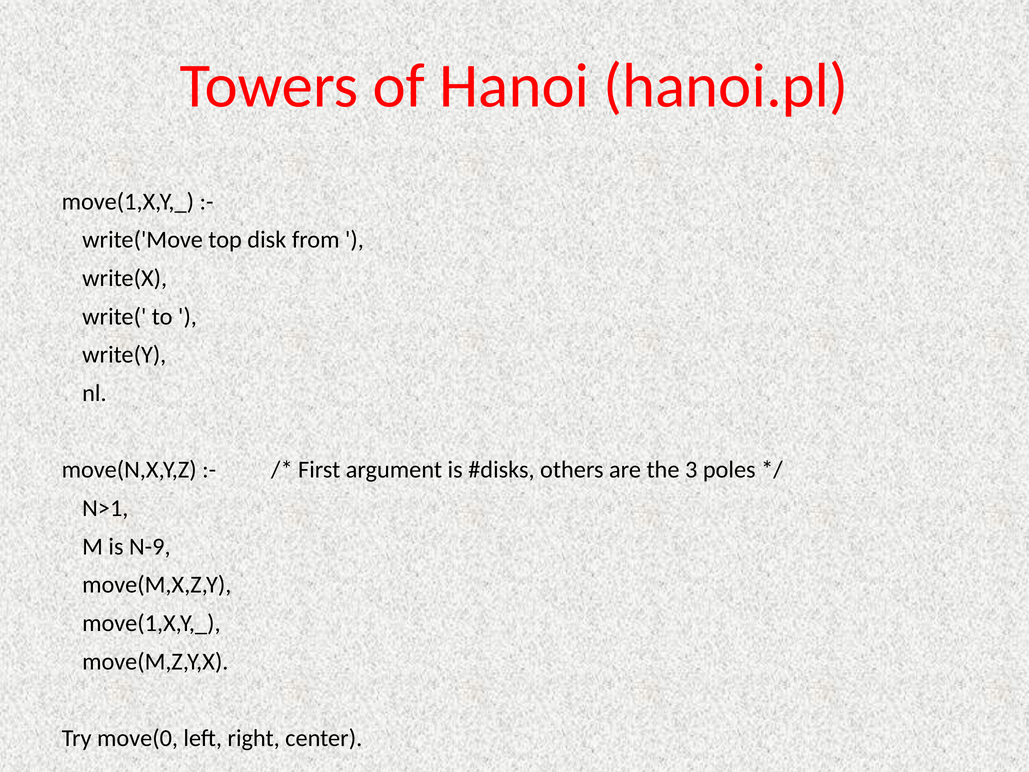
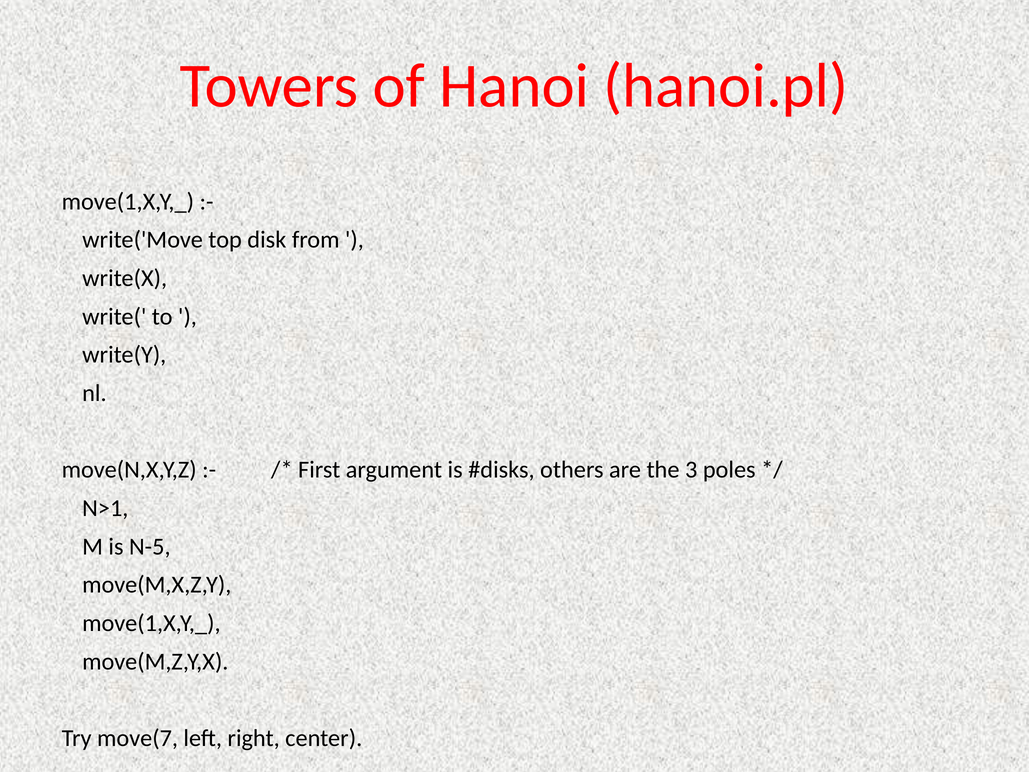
N-9: N-9 -> N-5
move(0: move(0 -> move(7
